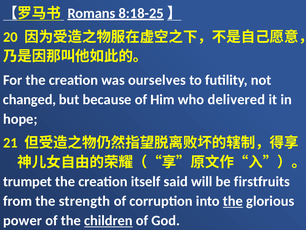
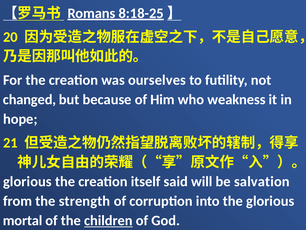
delivered: delivered -> weakness
trumpet at (28, 181): trumpet -> glorious
firstfruits: firstfruits -> salvation
the at (233, 201) underline: present -> none
power: power -> mortal
